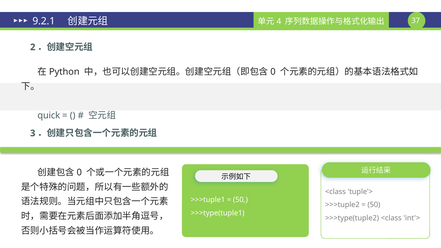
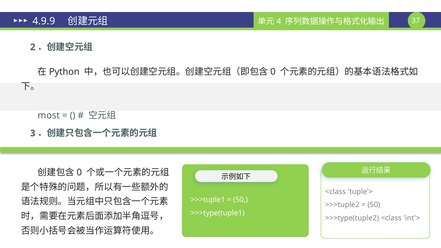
9.2.1: 9.2.1 -> 4.9.9
quick: quick -> most
